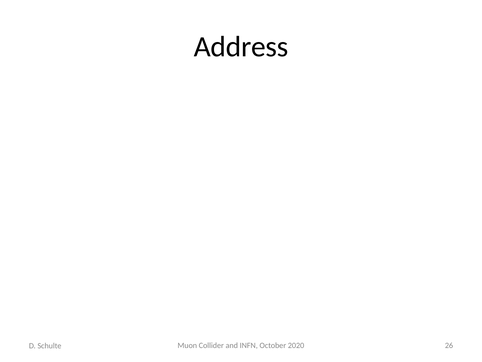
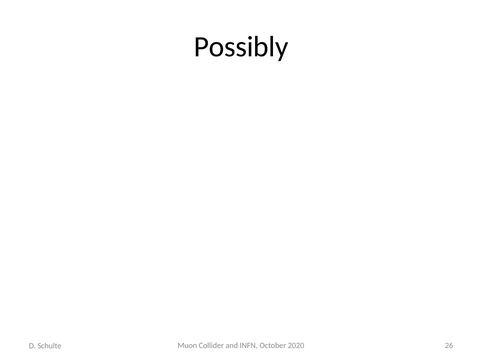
Address: Address -> Possibly
